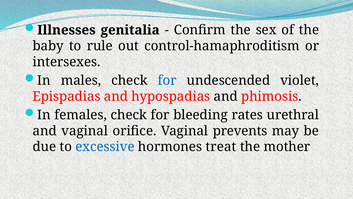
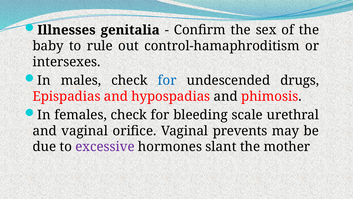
violet: violet -> drugs
rates: rates -> scale
excessive colour: blue -> purple
treat: treat -> slant
